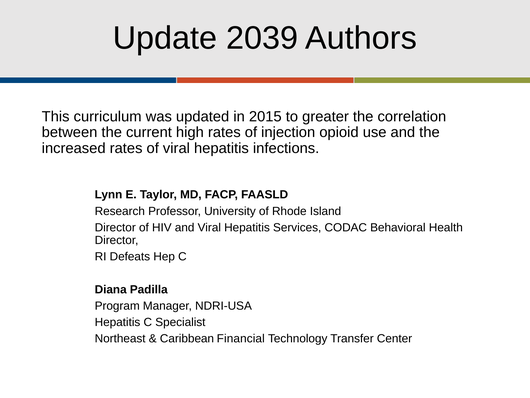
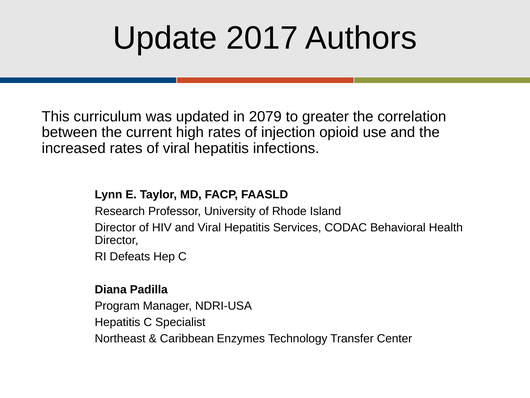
2039: 2039 -> 2017
2015: 2015 -> 2079
Financial: Financial -> Enzymes
